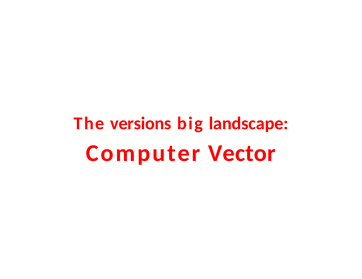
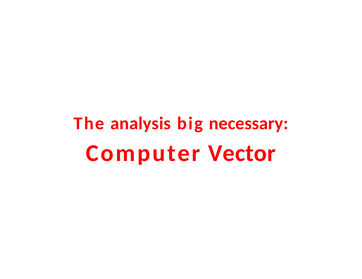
versions: versions -> analysis
landscape: landscape -> necessary
